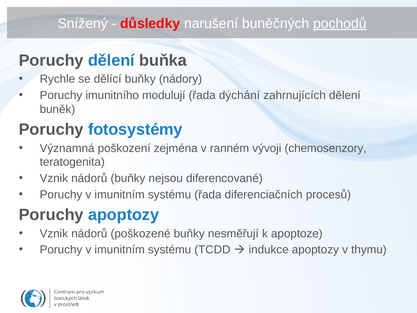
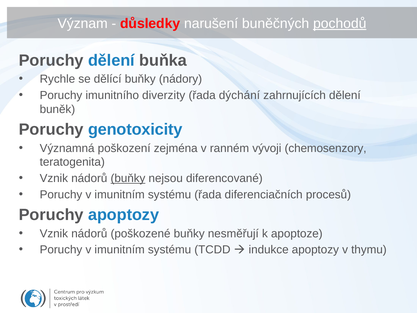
Snížený: Snížený -> Význam
modulují: modulují -> diverzity
fotosystémy: fotosystémy -> genotoxicity
buňky at (128, 178) underline: none -> present
